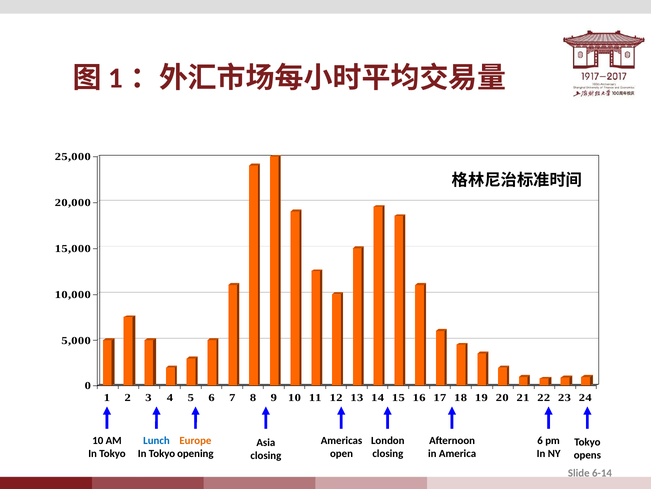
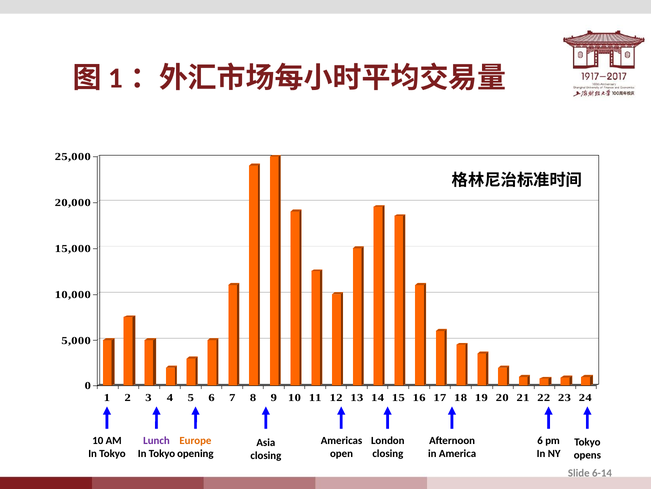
Lunch colour: blue -> purple
